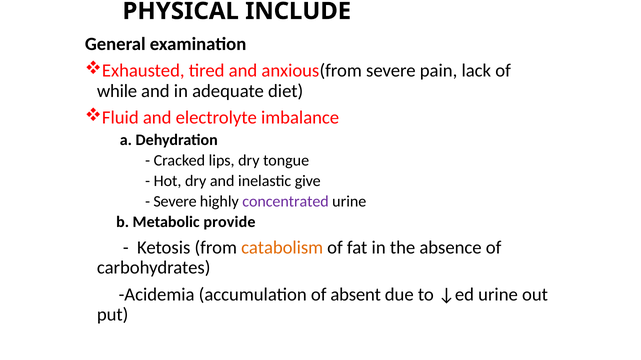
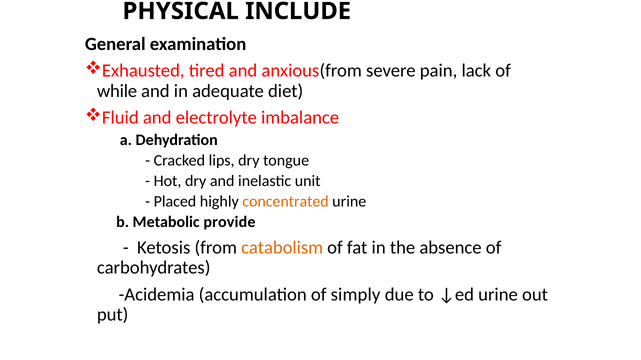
give: give -> unit
Severe at (175, 202): Severe -> Placed
concentrated colour: purple -> orange
absent: absent -> simply
